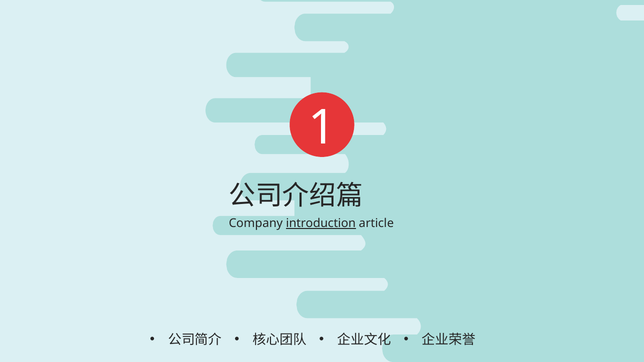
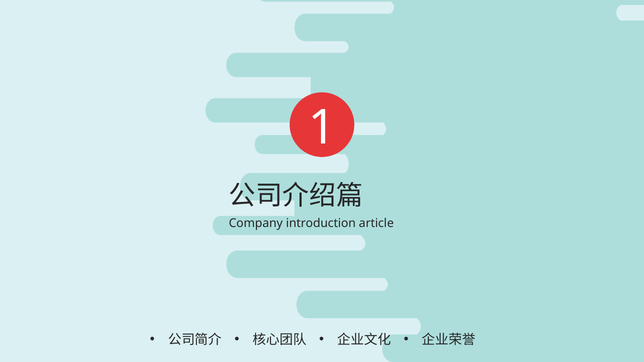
introduction underline: present -> none
